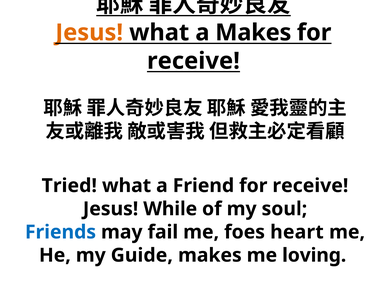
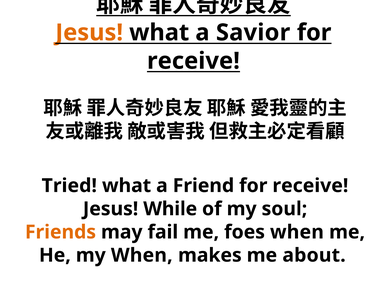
a Makes: Makes -> Savior
Friends colour: blue -> orange
foes heart: heart -> when
my Guide: Guide -> When
loving: loving -> about
